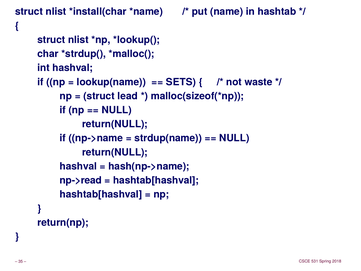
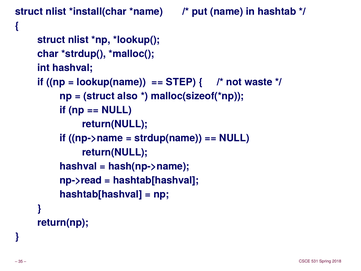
SETS: SETS -> STEP
lead: lead -> also
